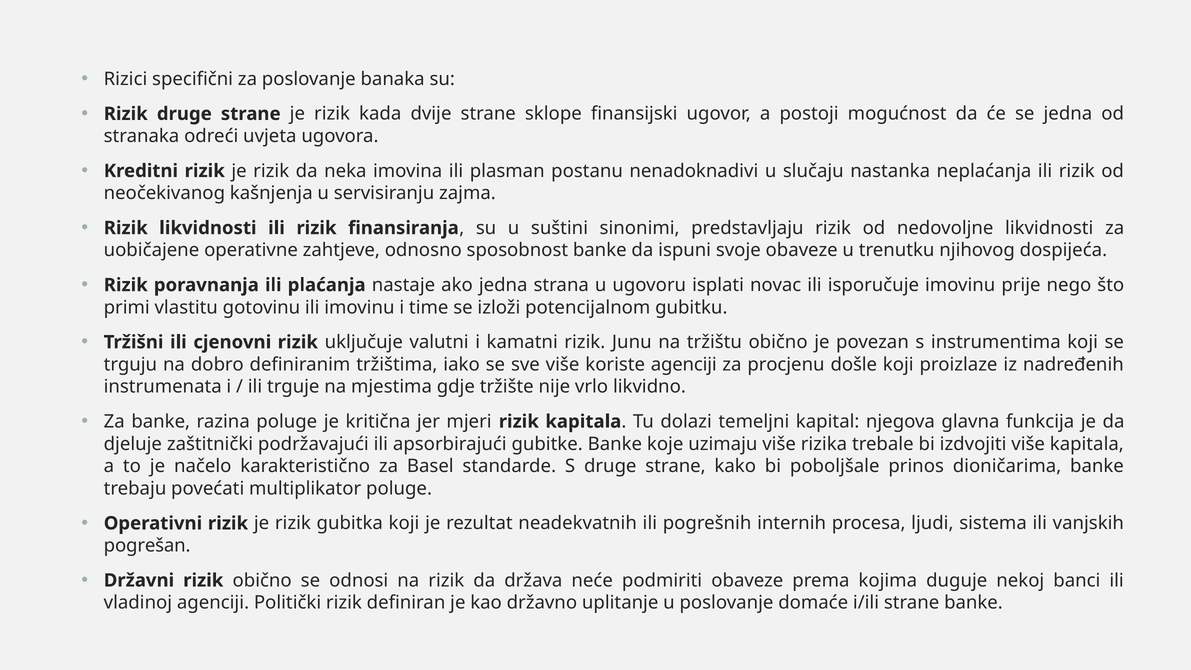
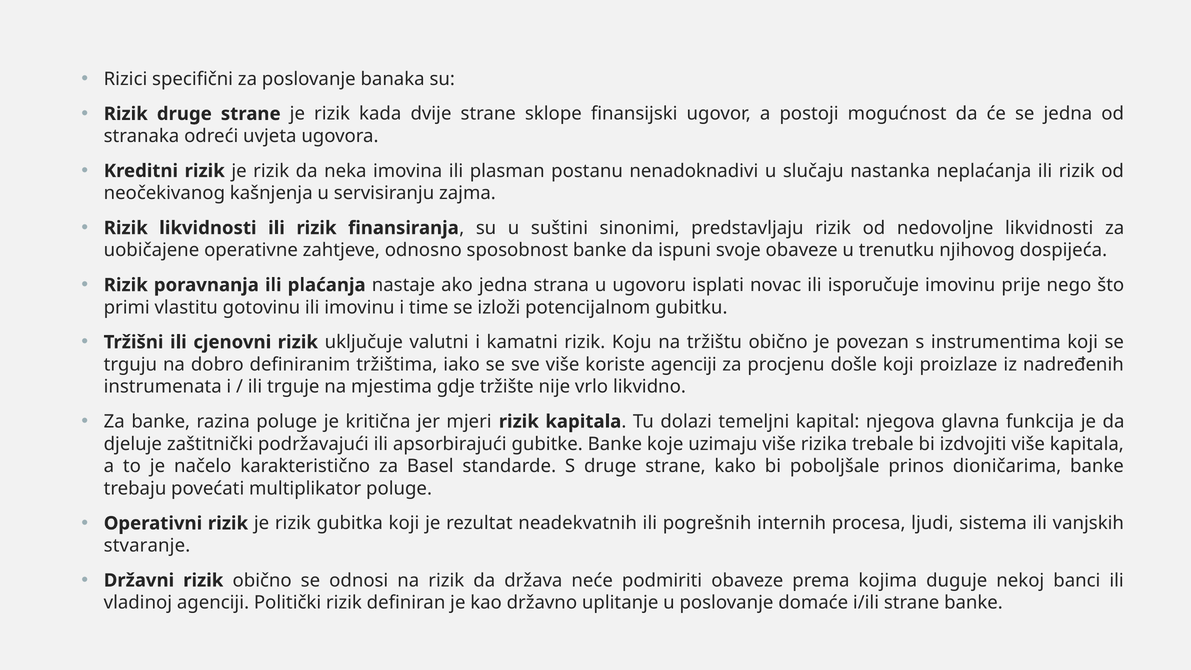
Junu: Junu -> Koju
pogrešan: pogrešan -> stvaranje
